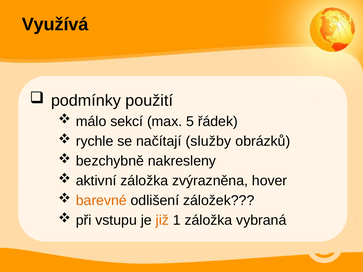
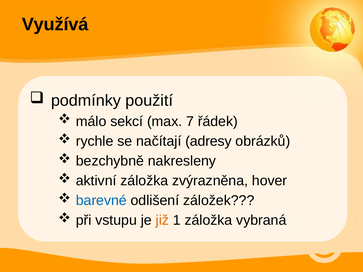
5: 5 -> 7
služby: služby -> adresy
barevné colour: orange -> blue
